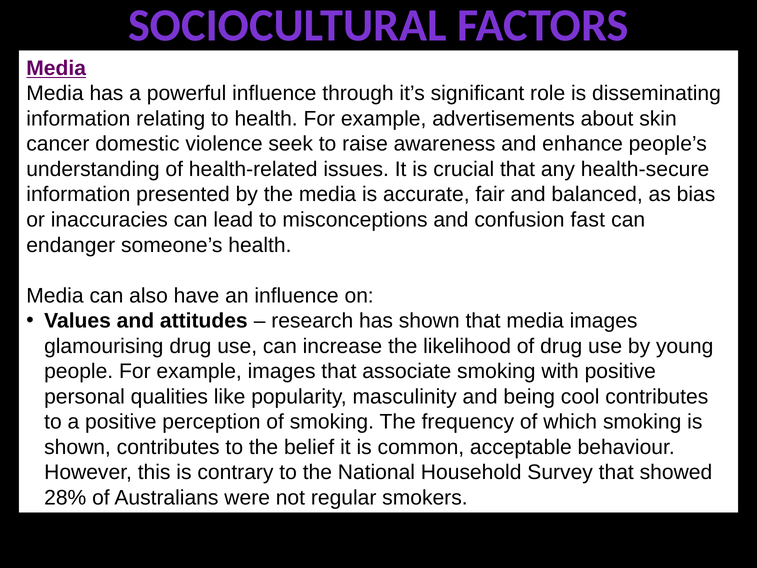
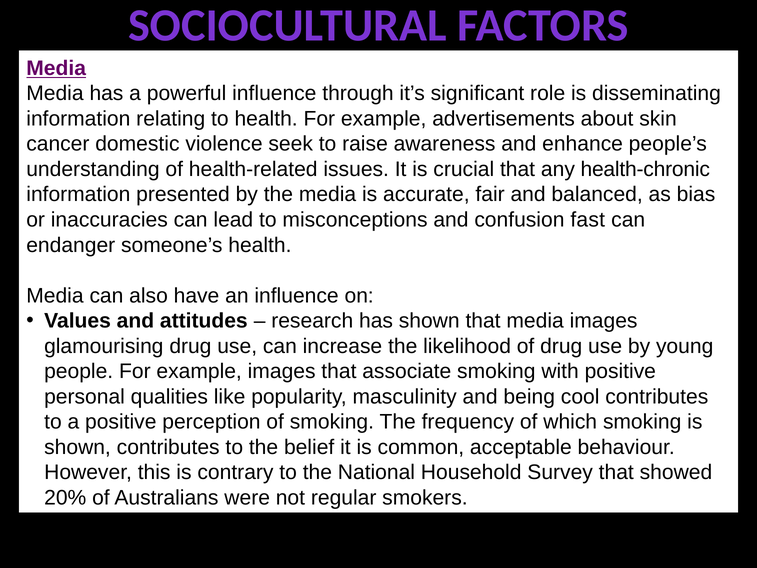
health-secure: health-secure -> health-chronic
28%: 28% -> 20%
